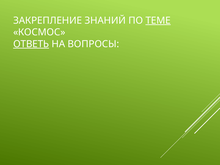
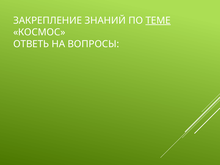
ОТВЕТЬ underline: present -> none
